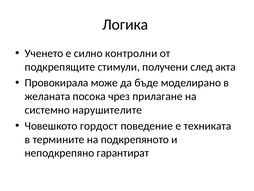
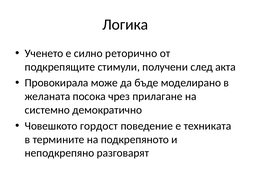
контролни: контролни -> реторично
нарушителите: нарушителите -> демократично
гарантират: гарантират -> разговарят
